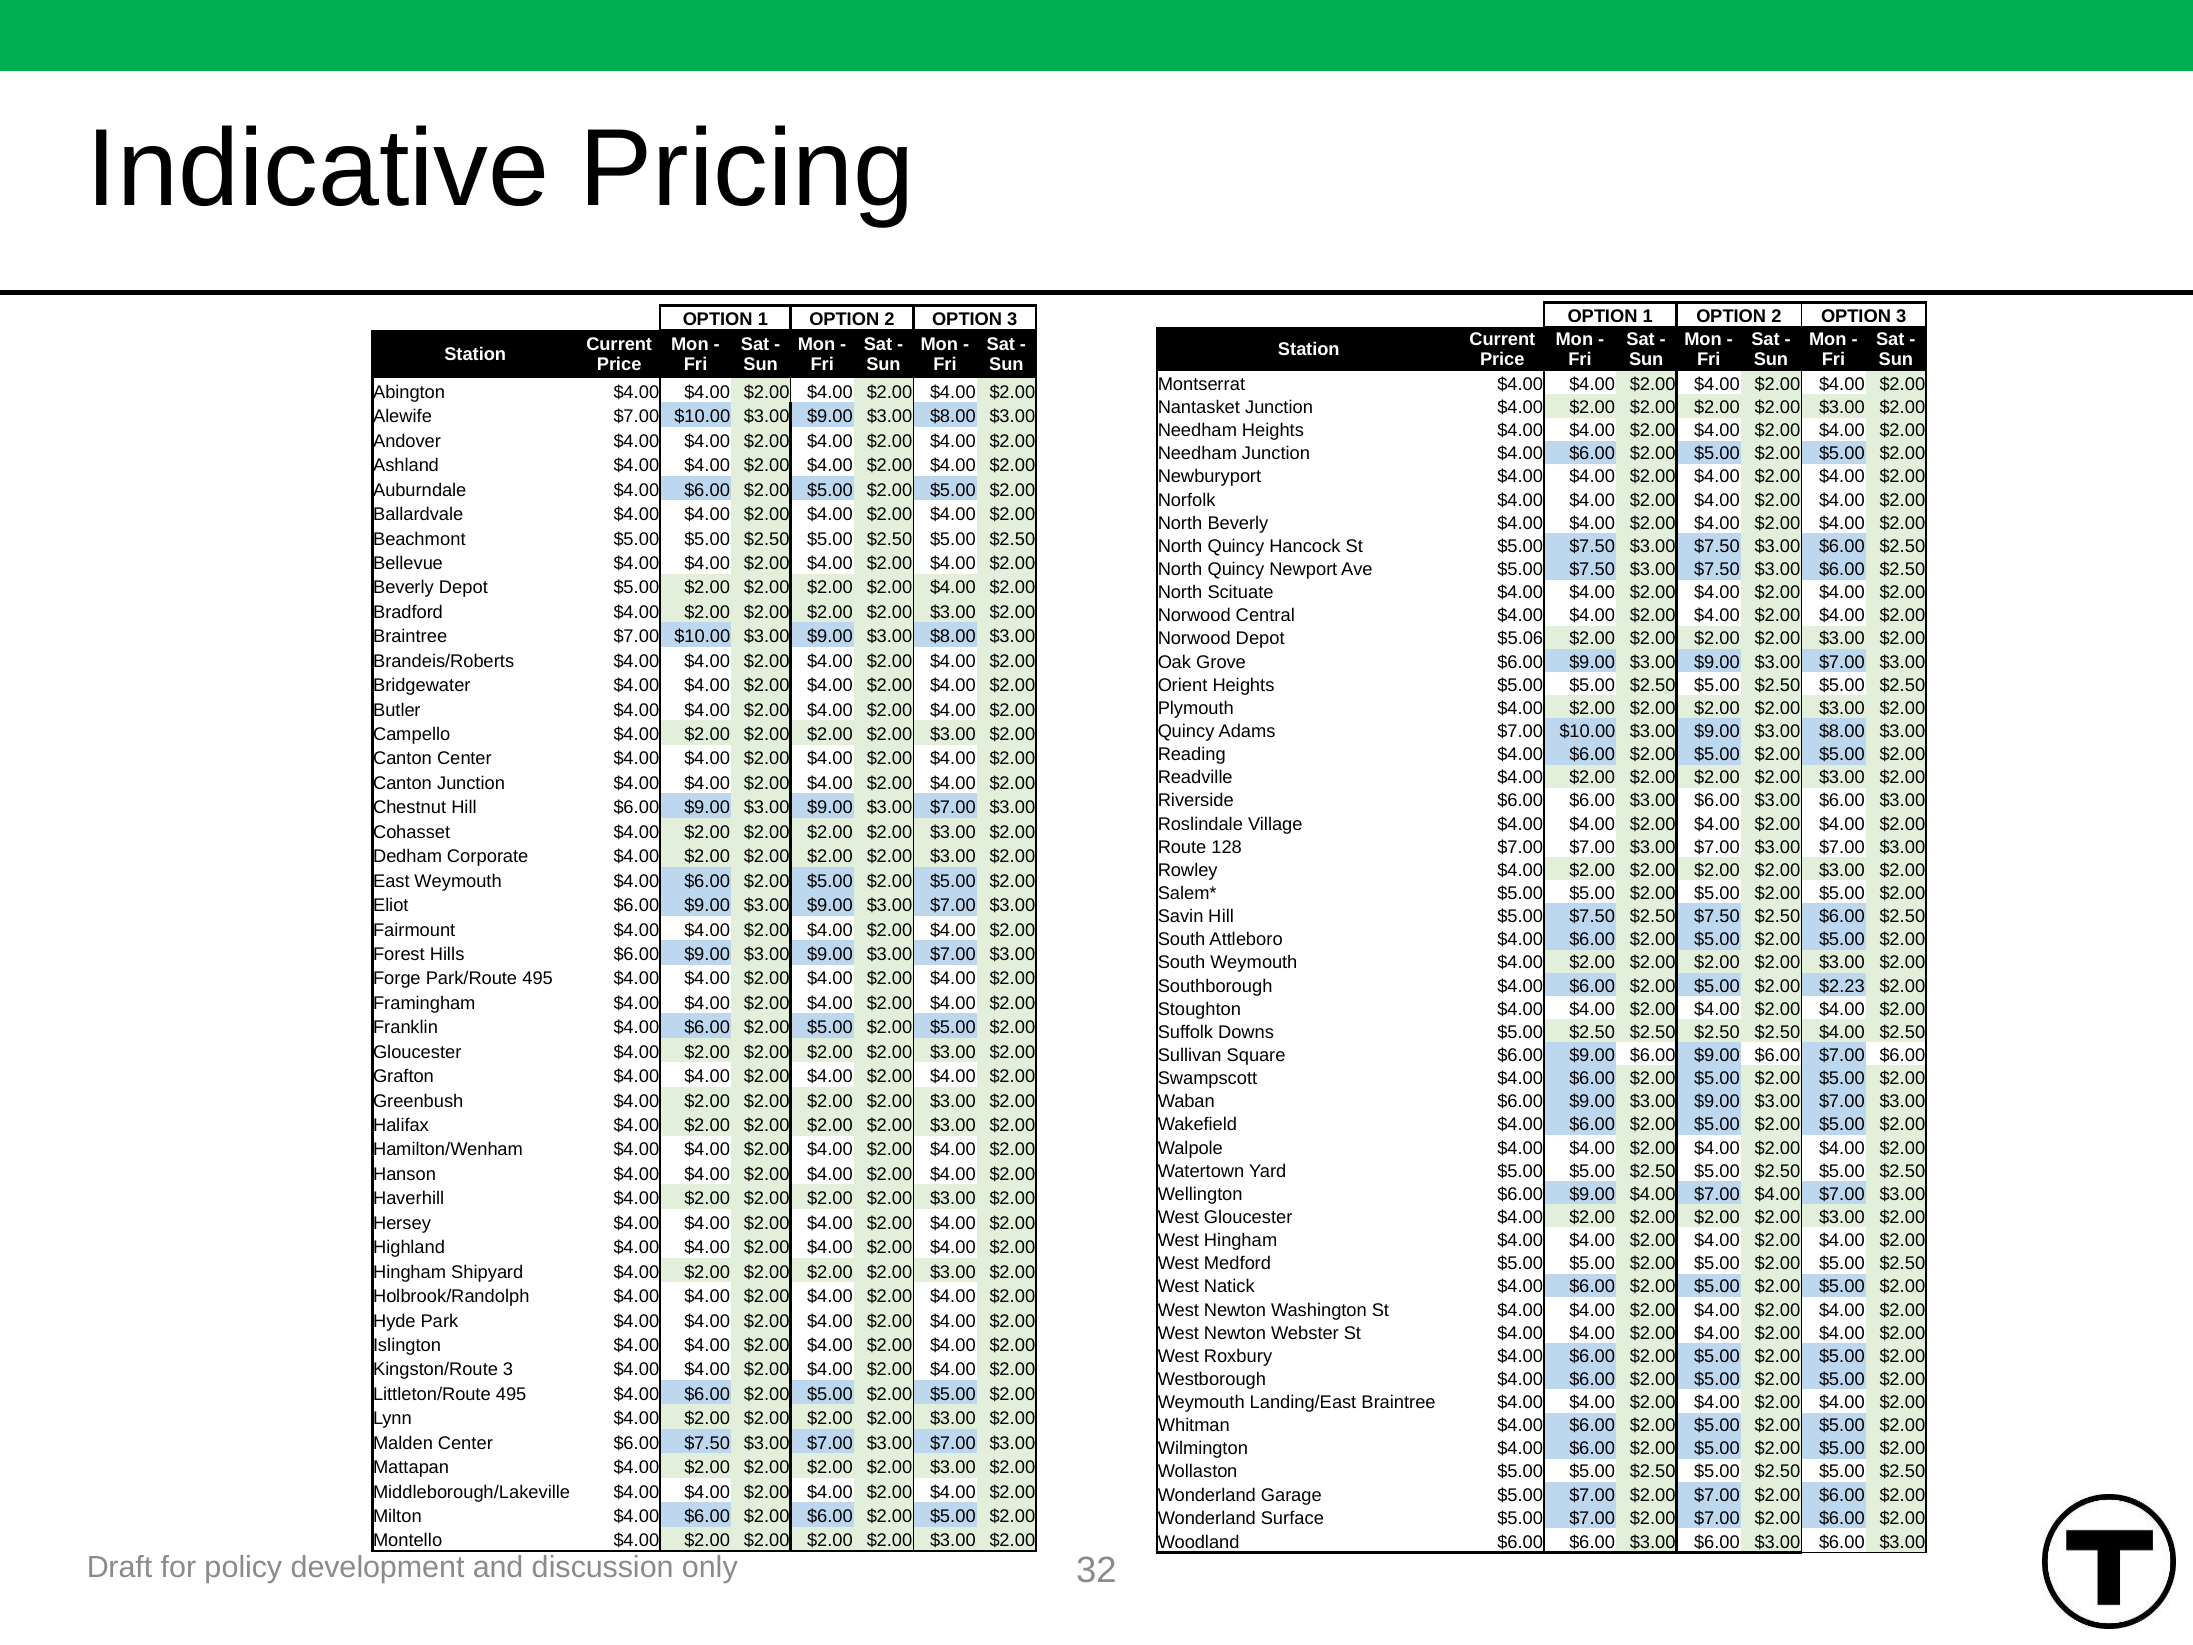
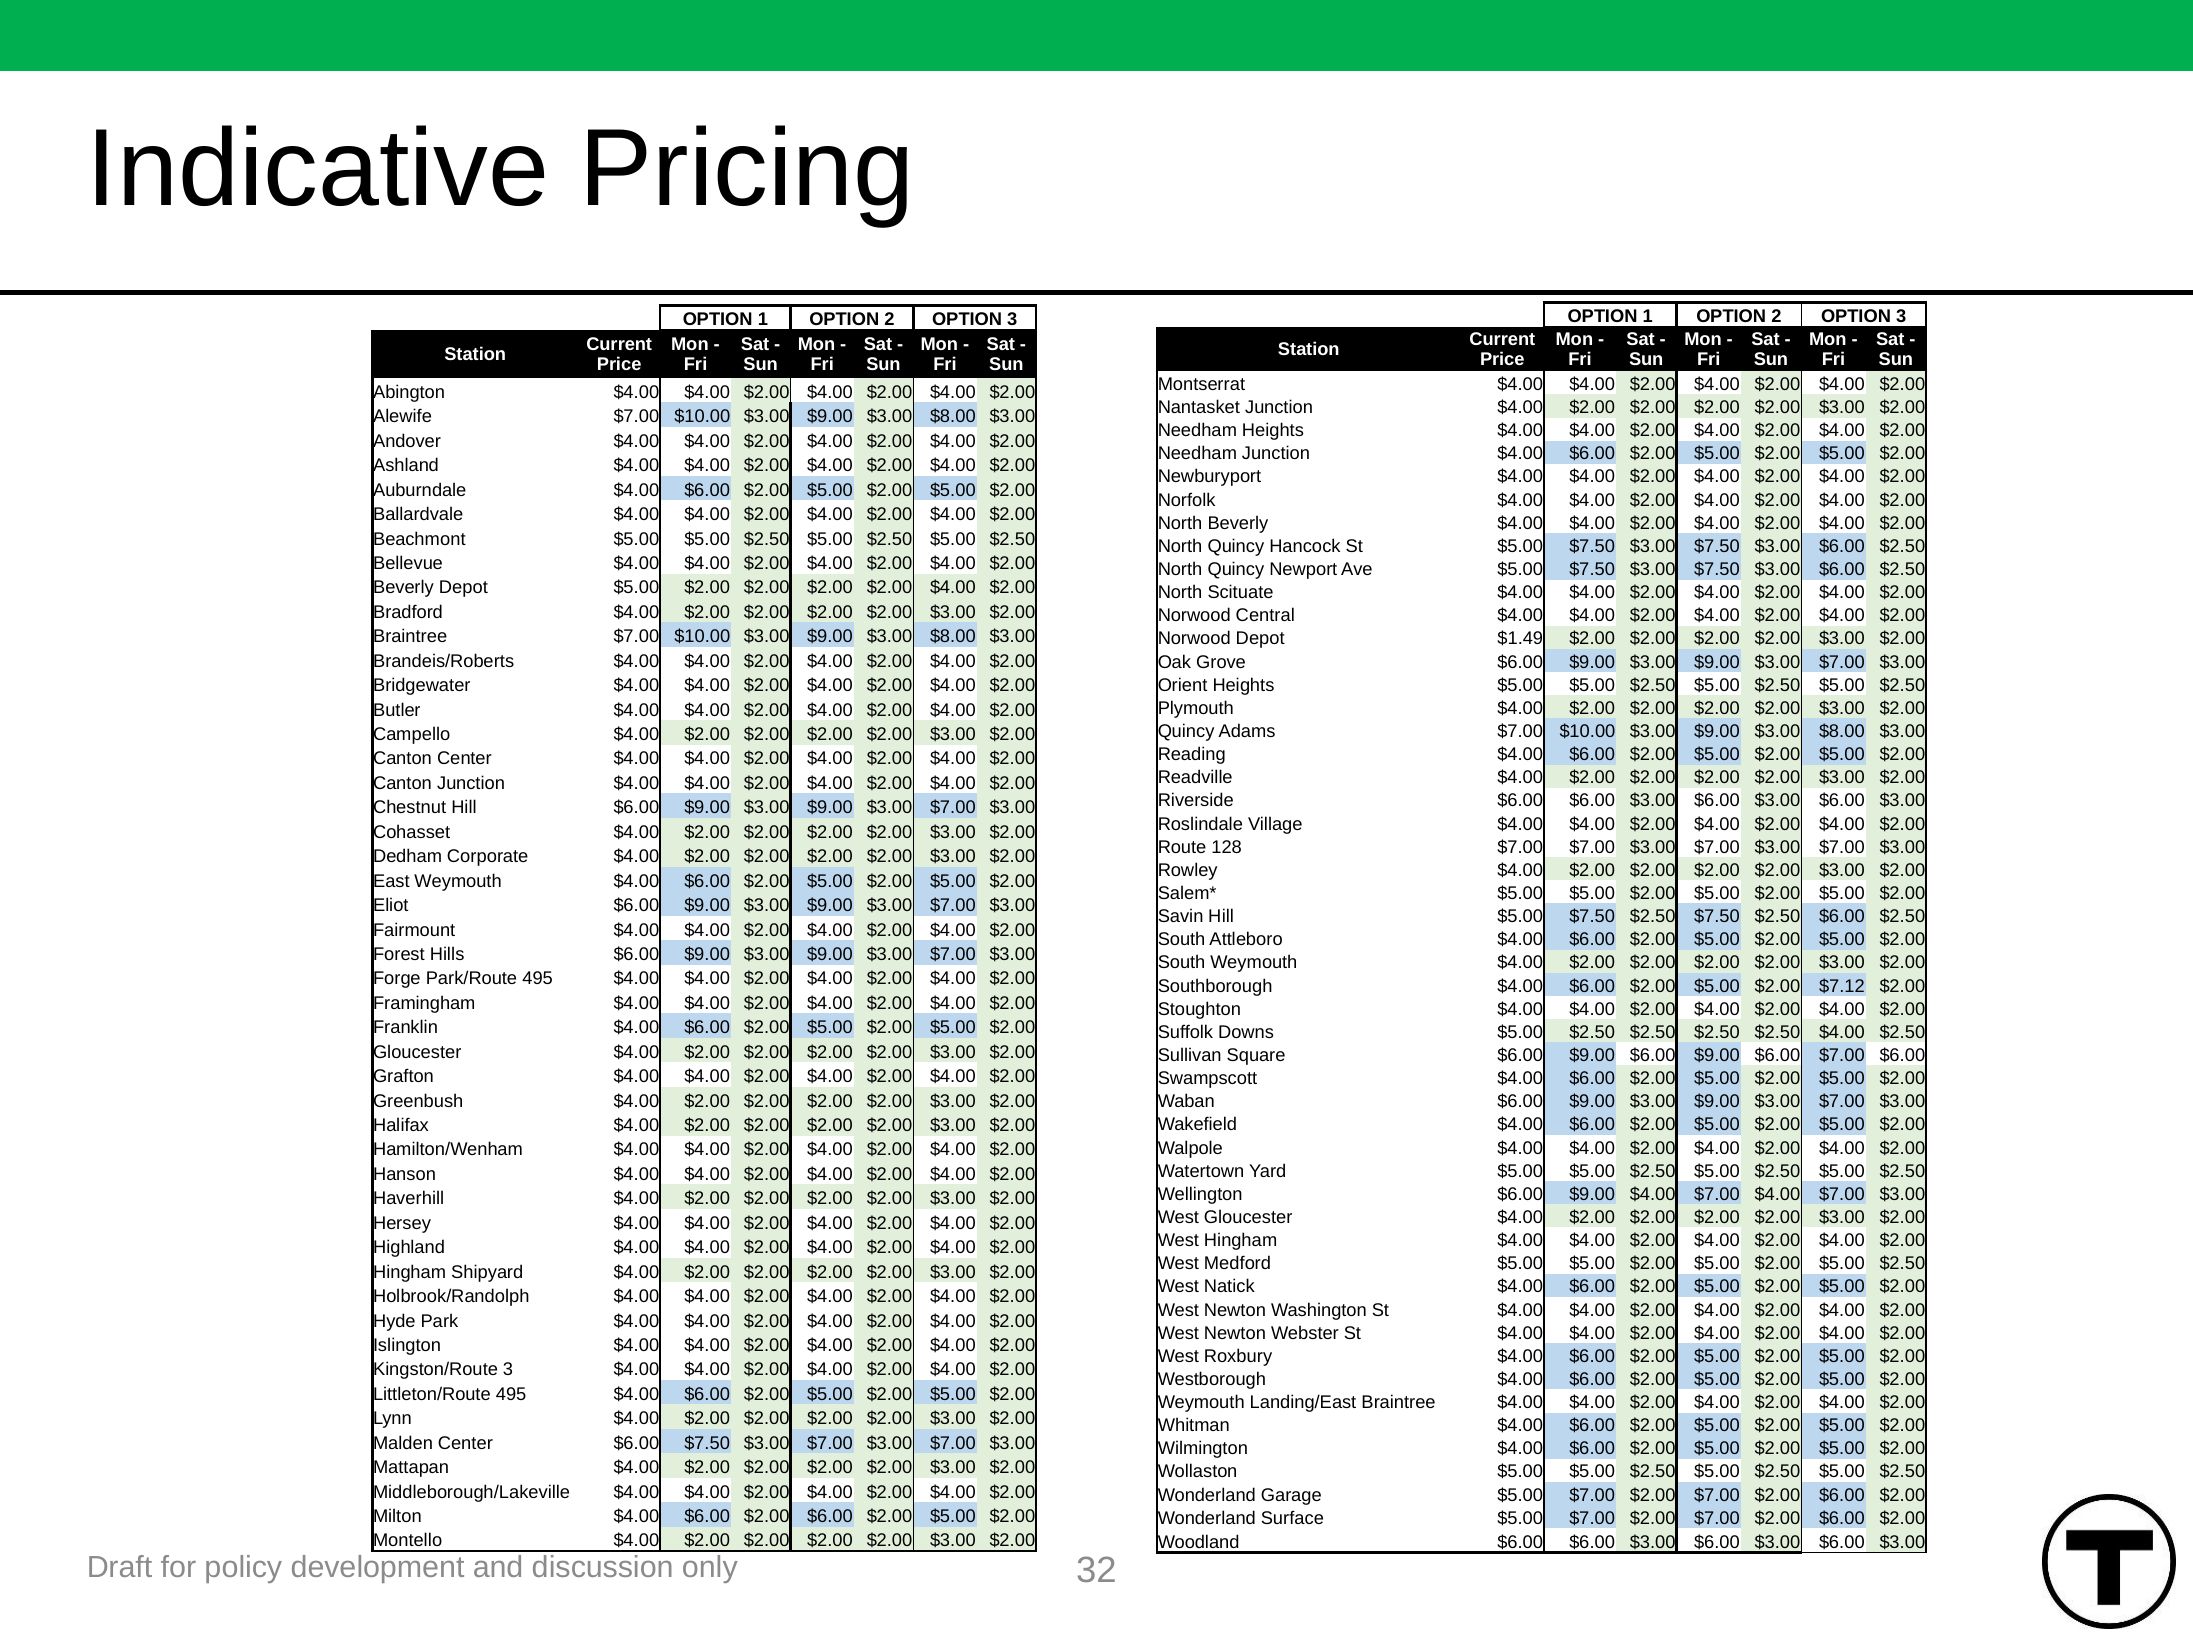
$5.06: $5.06 -> $1.49
$2.23: $2.23 -> $7.12
